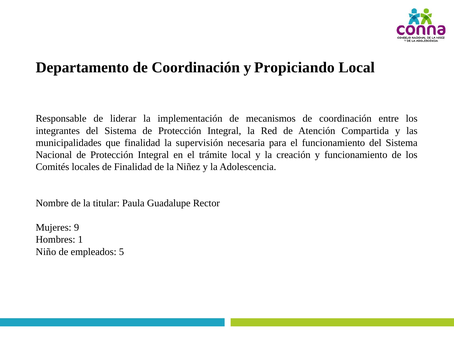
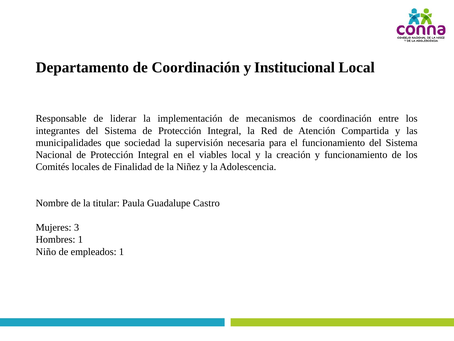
Propiciando: Propiciando -> Institucional
que finalidad: finalidad -> sociedad
trámite: trámite -> viables
Rector: Rector -> Castro
9: 9 -> 3
empleados 5: 5 -> 1
